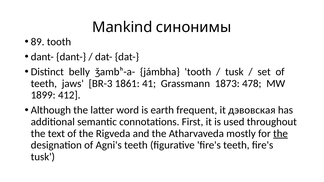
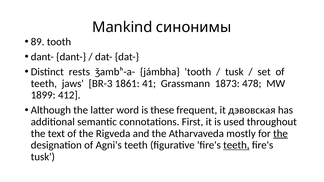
belly: belly -> rests
earth: earth -> these
teeth at (236, 145) underline: none -> present
